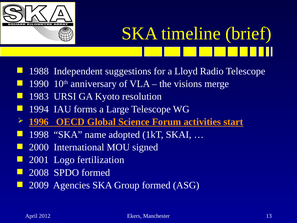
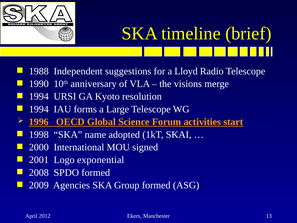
1983 at (39, 96): 1983 -> 1994
fertilization: fertilization -> exponential
